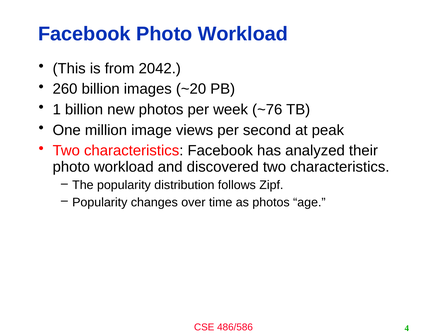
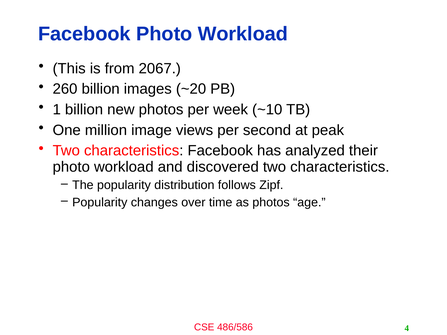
2042: 2042 -> 2067
~76: ~76 -> ~10
